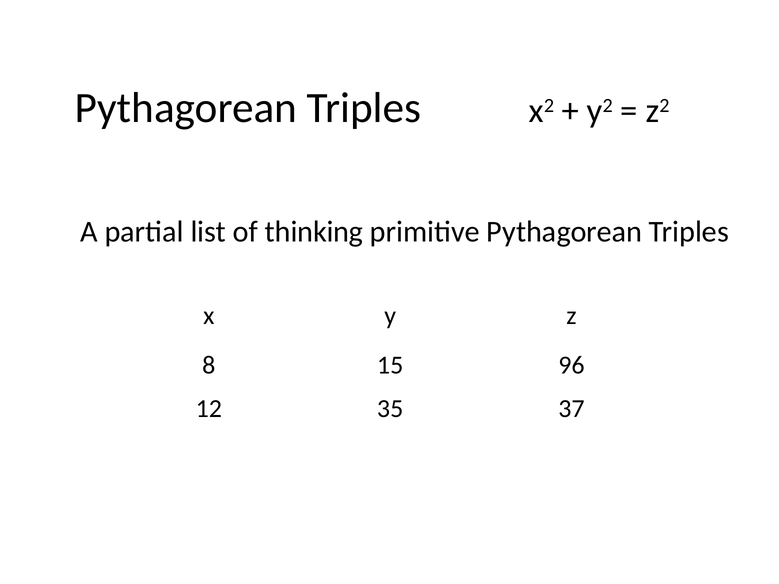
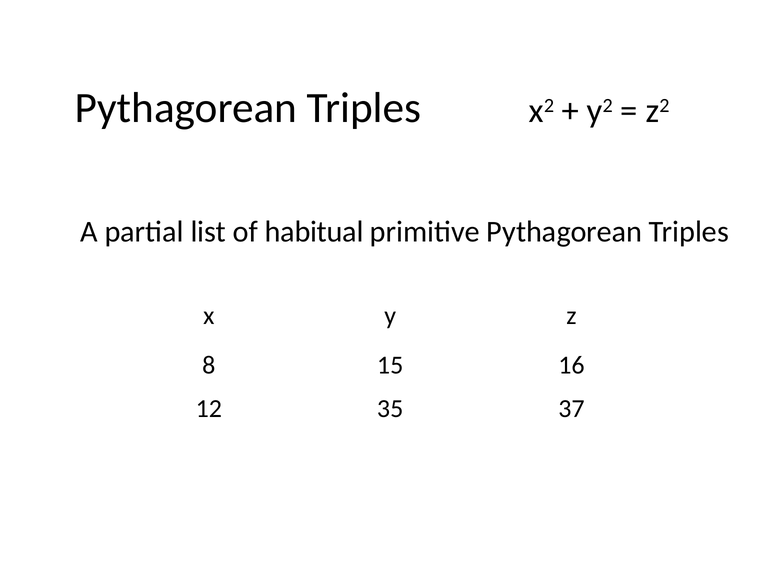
thinking: thinking -> habitual
96: 96 -> 16
